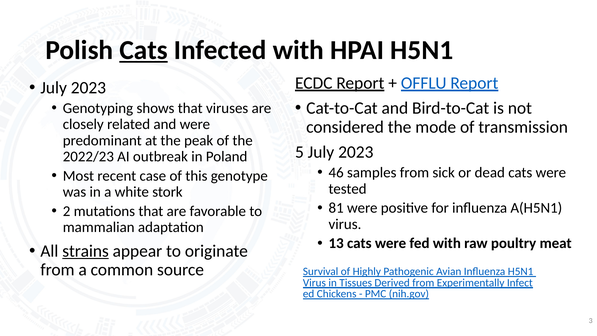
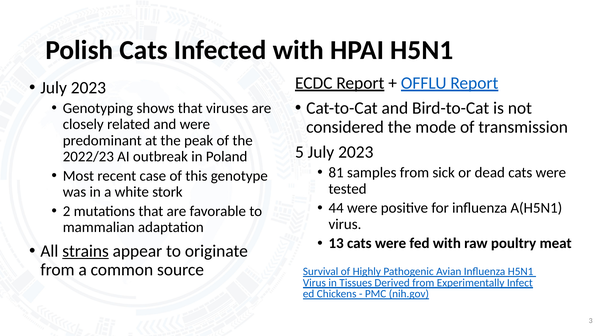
Cats at (144, 50) underline: present -> none
46: 46 -> 81
81: 81 -> 44
